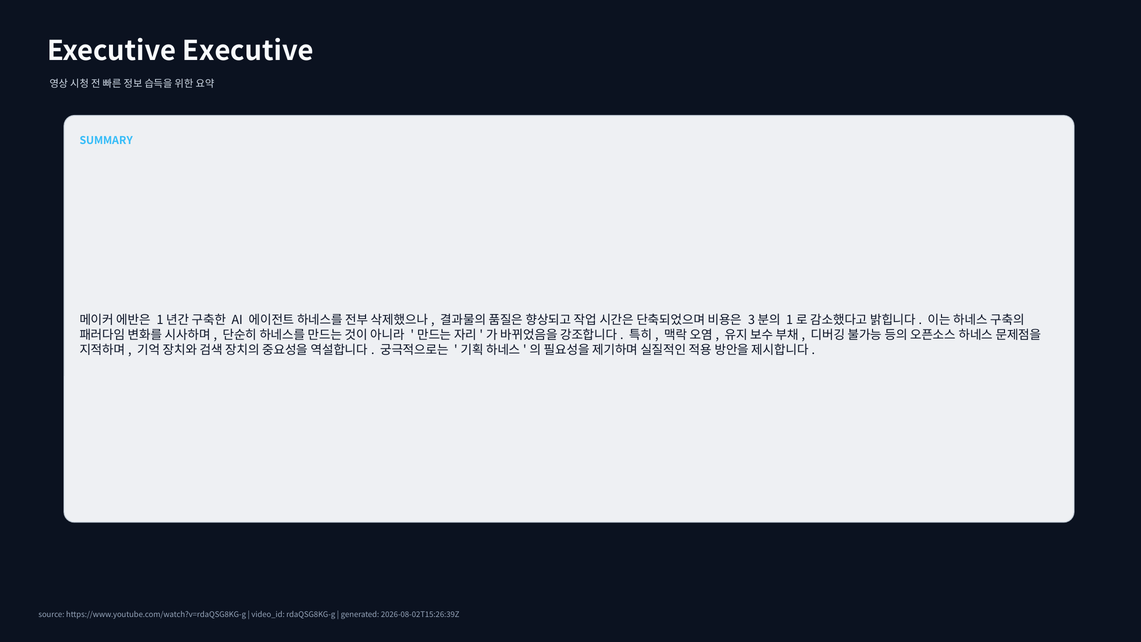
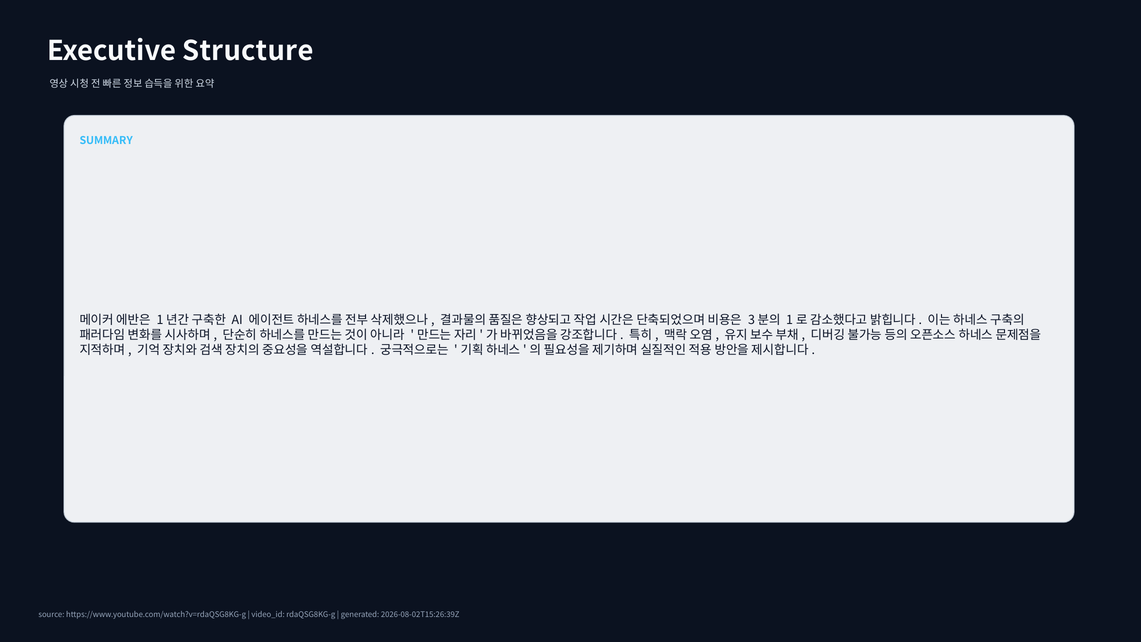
Executive Executive: Executive -> Structure
